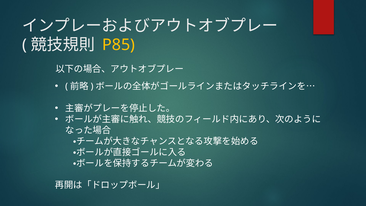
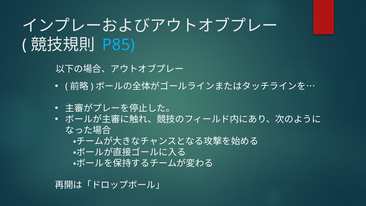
P85 colour: yellow -> light blue
